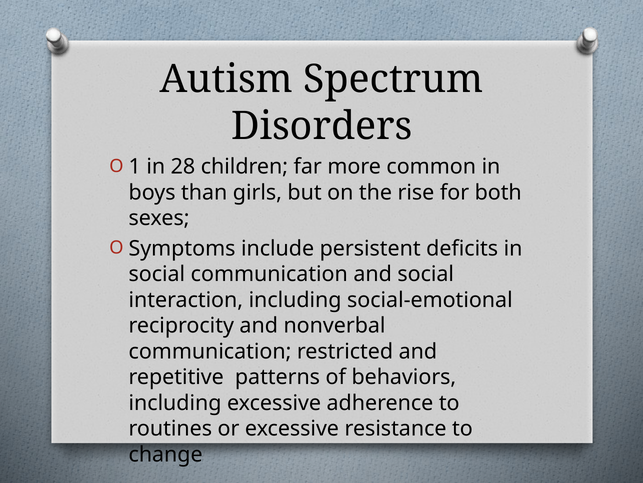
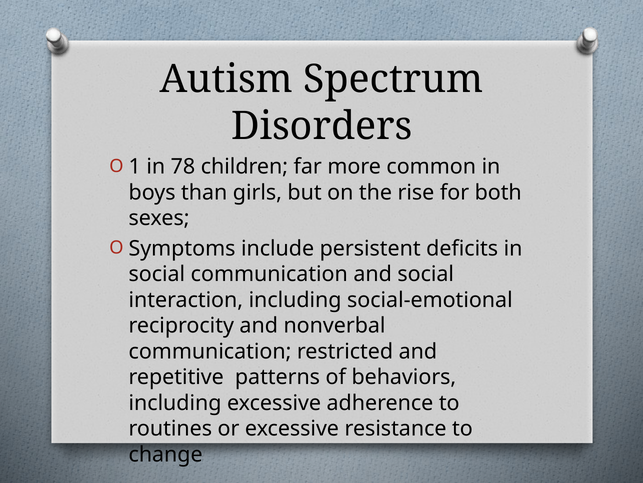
28: 28 -> 78
